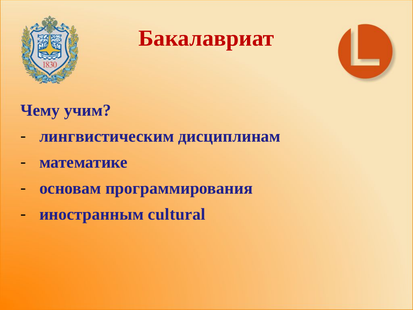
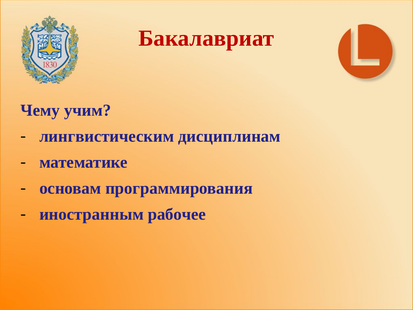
cultural: cultural -> рабочее
